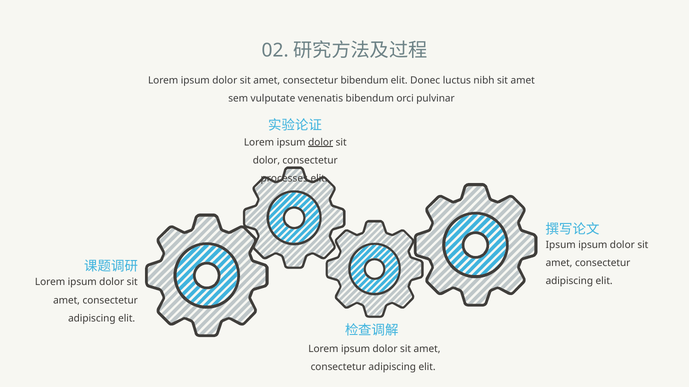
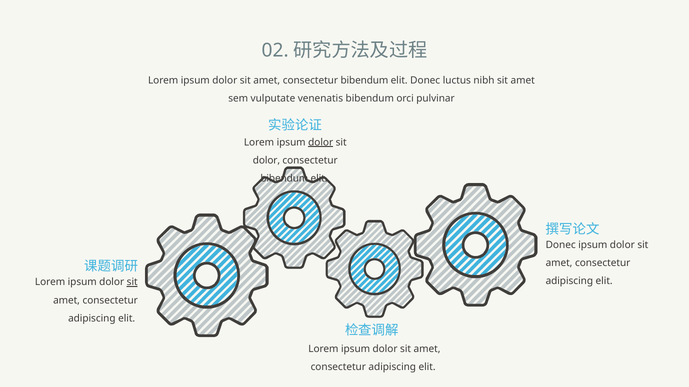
processes at (284, 179): processes -> bibendum
Ipsum at (561, 245): Ipsum -> Donec
sit at (132, 283) underline: none -> present
